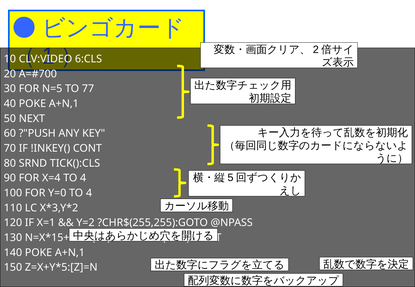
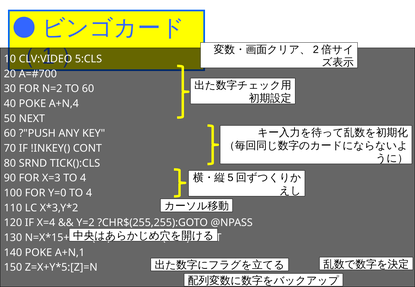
6:CLS: 6:CLS -> 5:CLS
N=5: N=5 -> N=2
TO 77: 77 -> 60
40 POKE A+N,1: A+N,1 -> A+N,4
X=4: X=4 -> X=3
X=1: X=1 -> X=4
